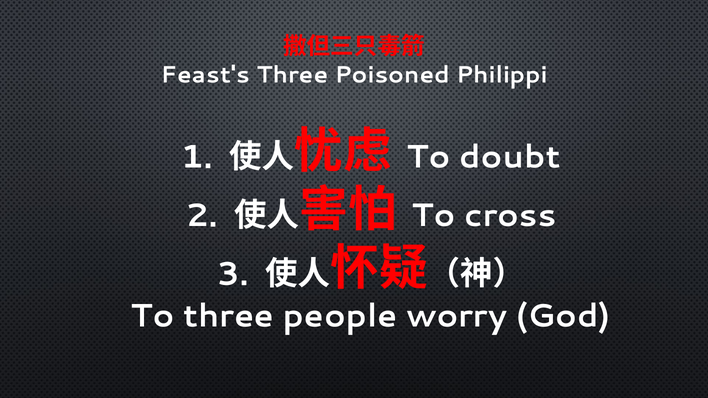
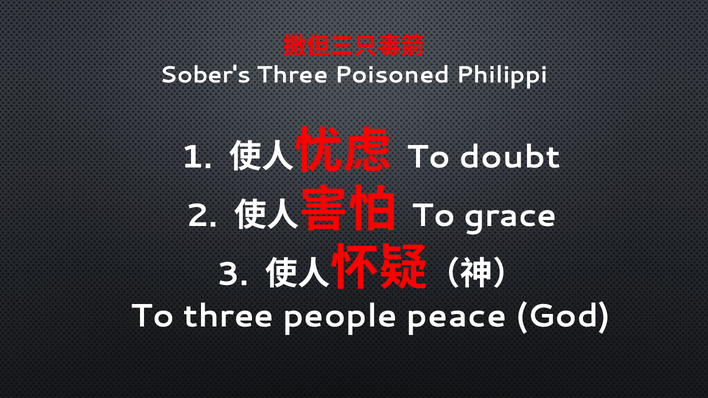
Feast's: Feast's -> Sober's
cross: cross -> grace
worry: worry -> peace
